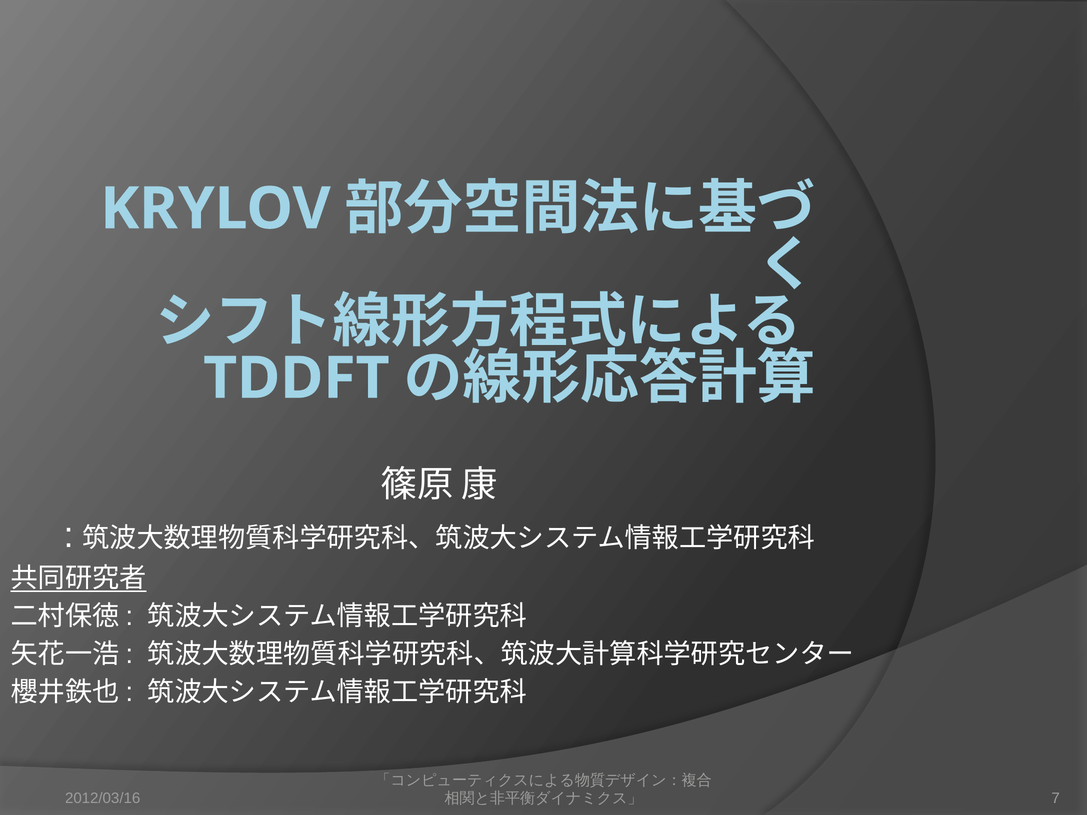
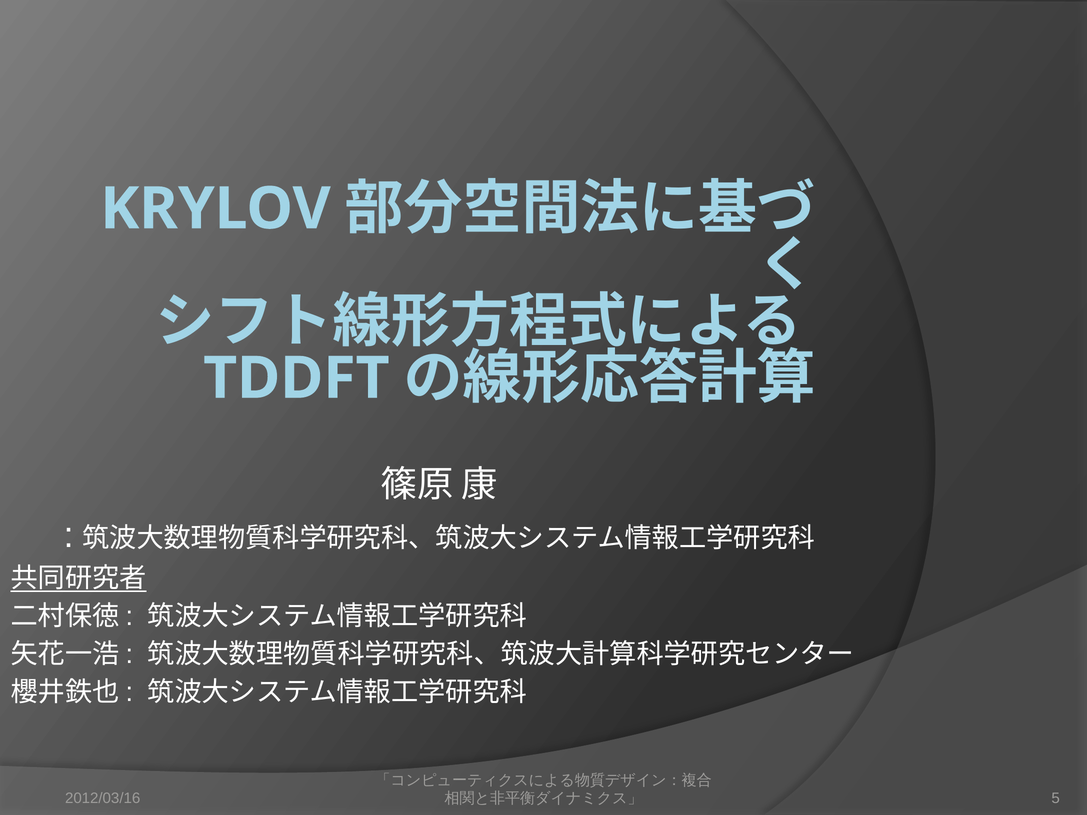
7: 7 -> 5
